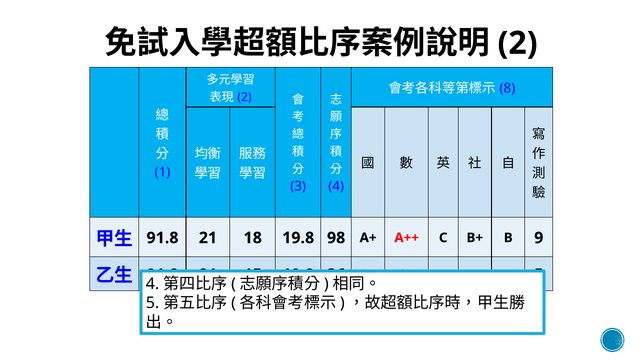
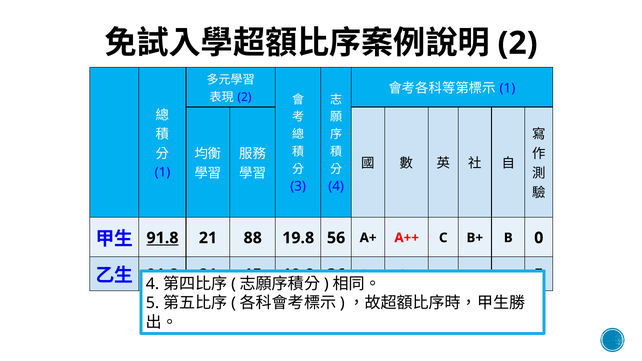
8 at (507, 89): 8 -> 1
91.8 at (162, 238) underline: none -> present
18: 18 -> 88
98: 98 -> 56
9: 9 -> 0
